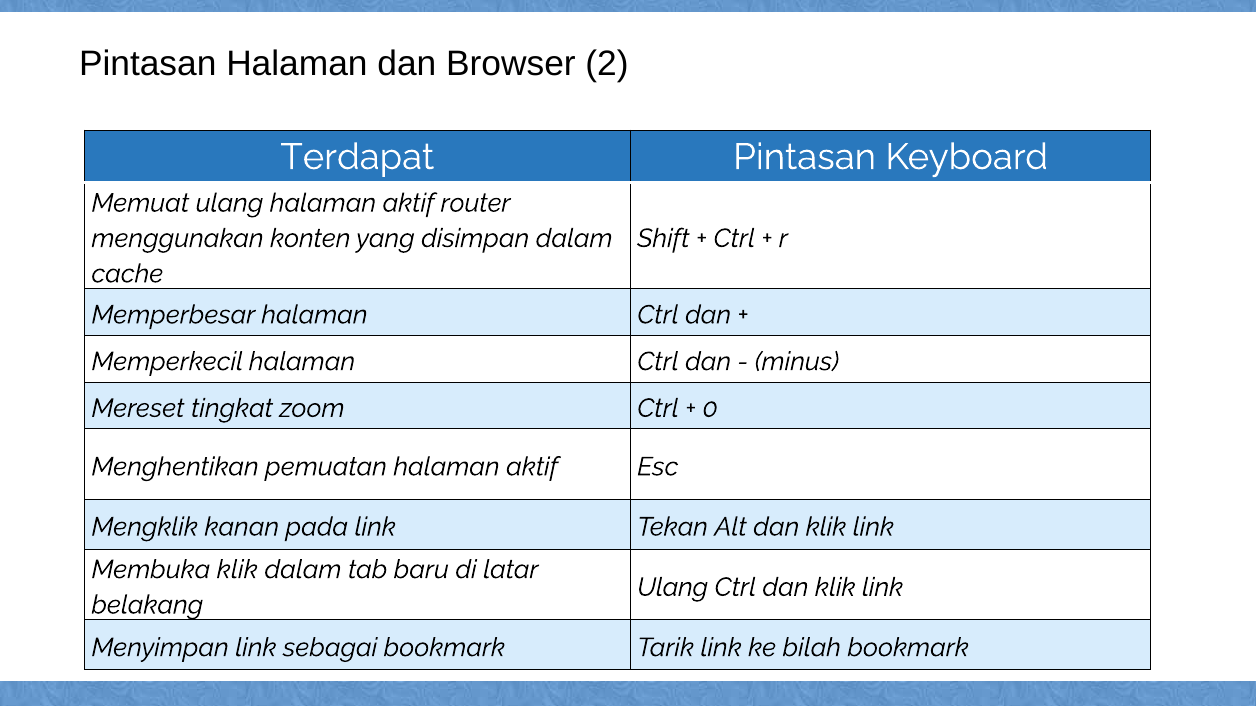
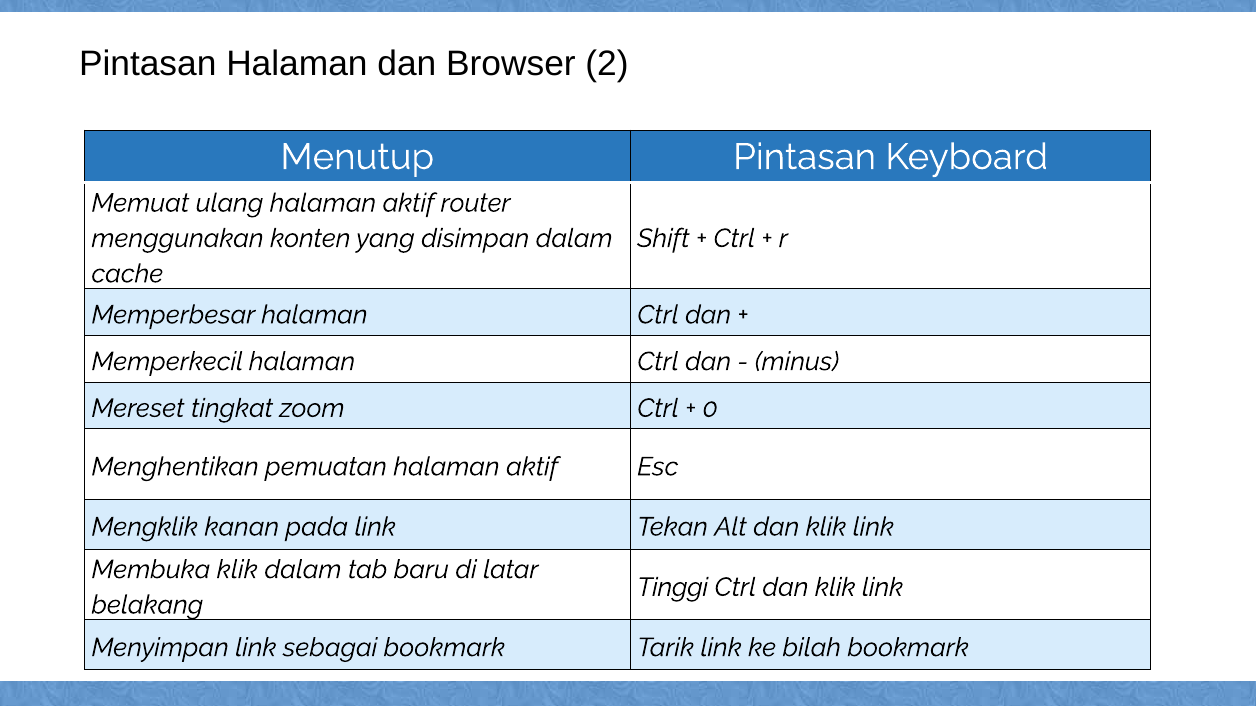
Terdapat: Terdapat -> Menutup
Ulang at (673, 588): Ulang -> Tinggi
